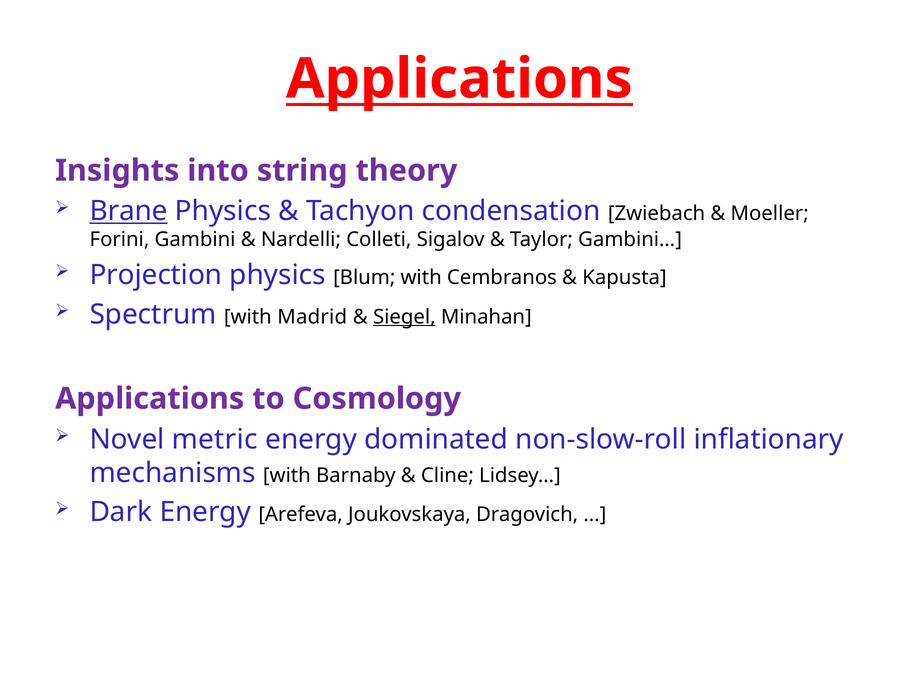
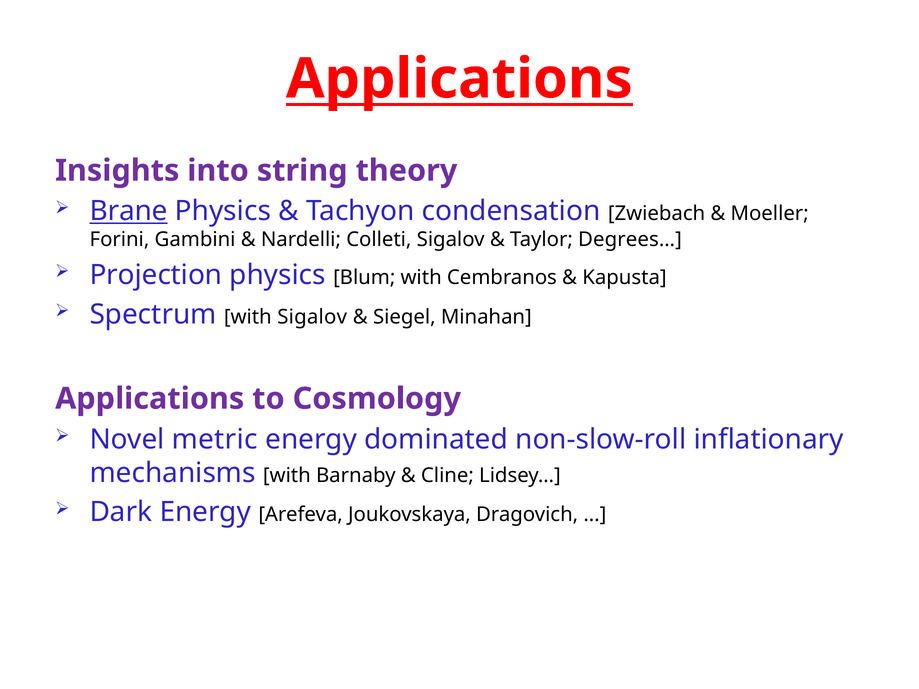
Gambini…: Gambini… -> Degrees…
with Madrid: Madrid -> Sigalov
Siegel underline: present -> none
